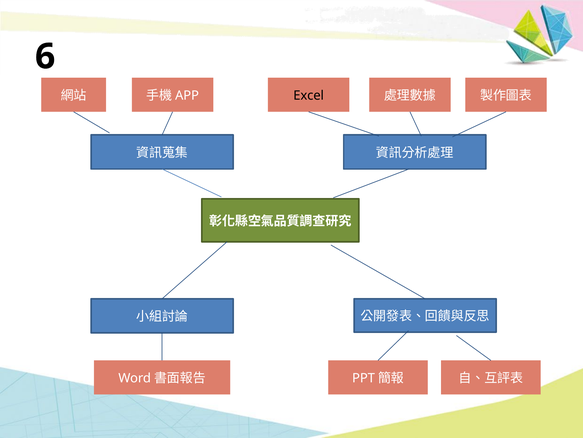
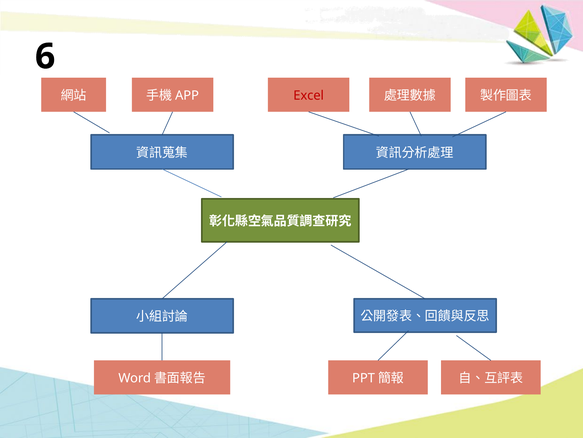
Excel colour: black -> red
